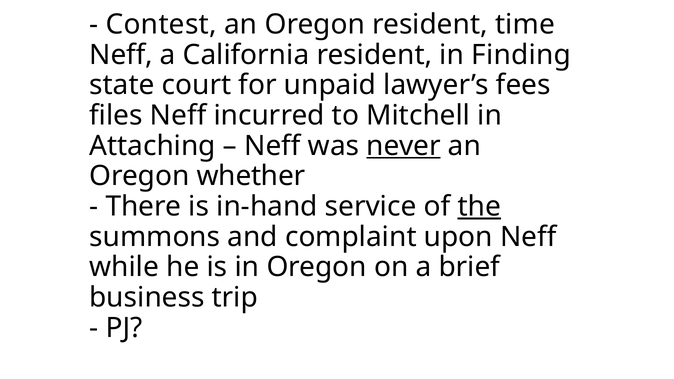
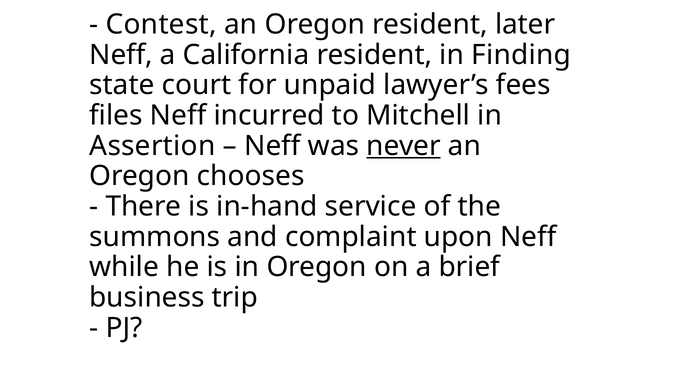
time: time -> later
Attaching: Attaching -> Assertion
whether: whether -> chooses
the underline: present -> none
